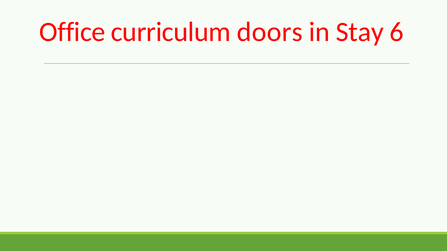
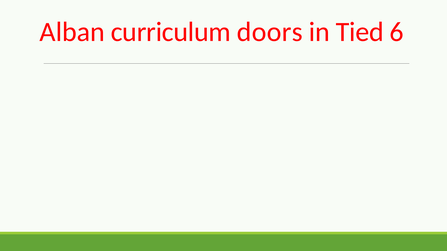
Office: Office -> Alban
Stay: Stay -> Tied
